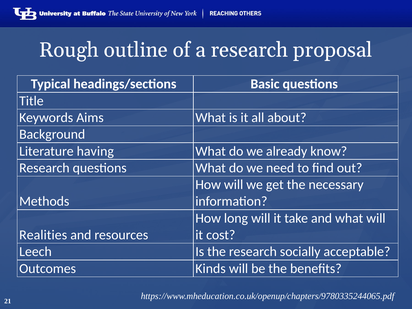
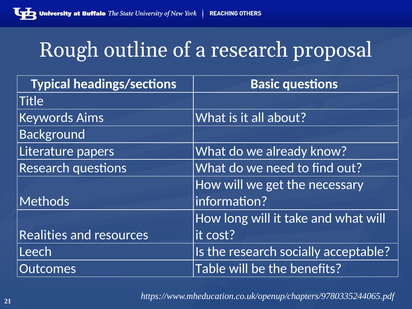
having: having -> papers
Kinds: Kinds -> Table
